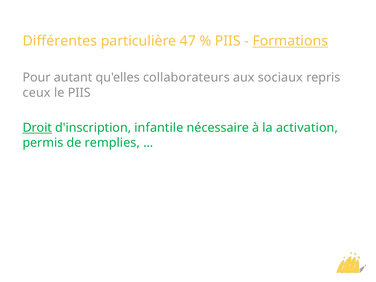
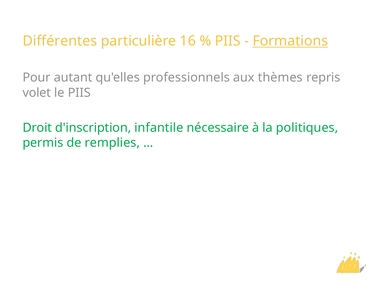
47: 47 -> 16
collaborateurs: collaborateurs -> professionnels
sociaux: sociaux -> thèmes
ceux: ceux -> volet
Droit underline: present -> none
activation: activation -> politiques
